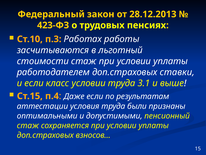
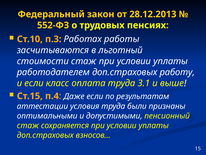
423-ФЗ: 423-ФЗ -> 552-ФЗ
ставки: ставки -> работу
класс условии: условии -> оплата
